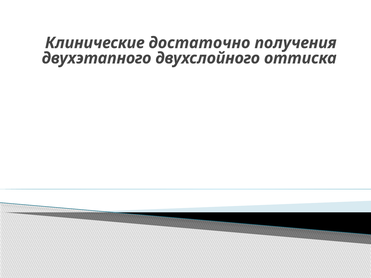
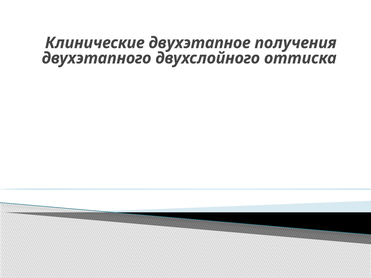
достаточно: достаточно -> двухэтапное
